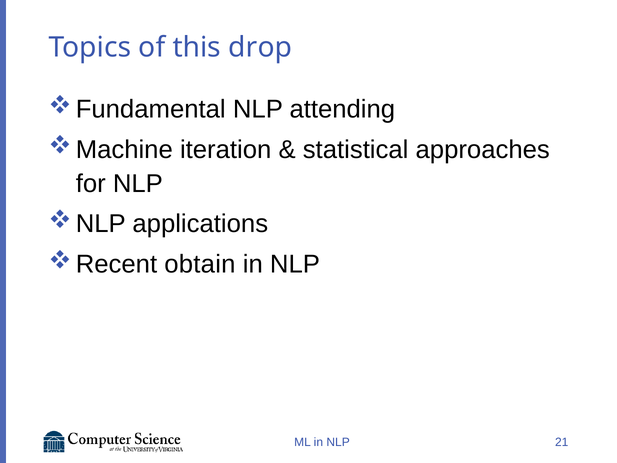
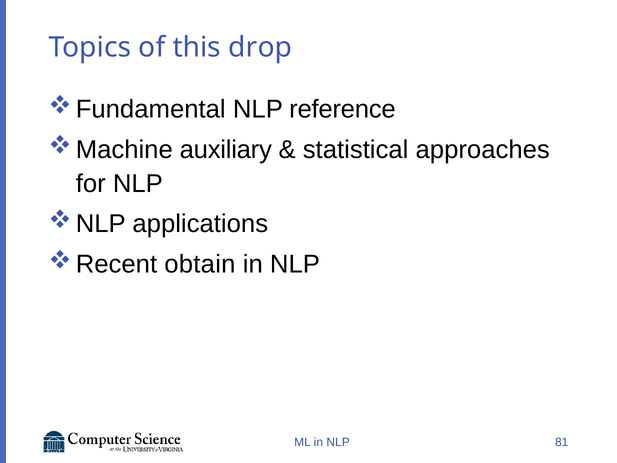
attending: attending -> reference
iteration: iteration -> auxiliary
21: 21 -> 81
